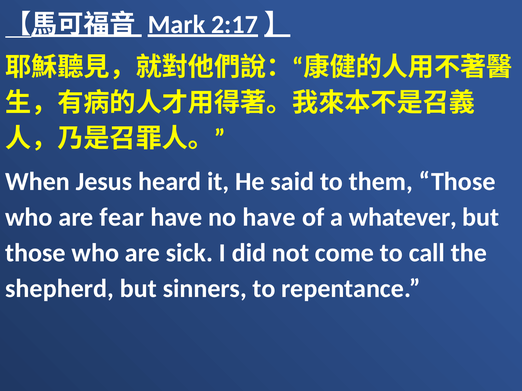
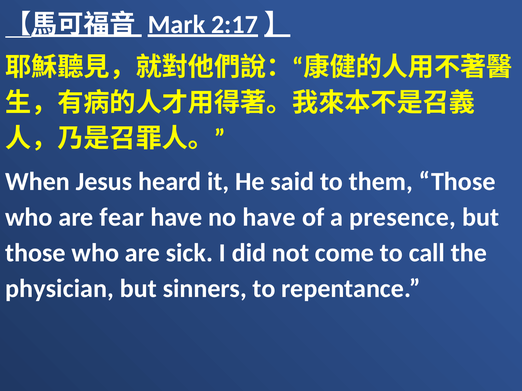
whatever: whatever -> presence
shepherd: shepherd -> physician
